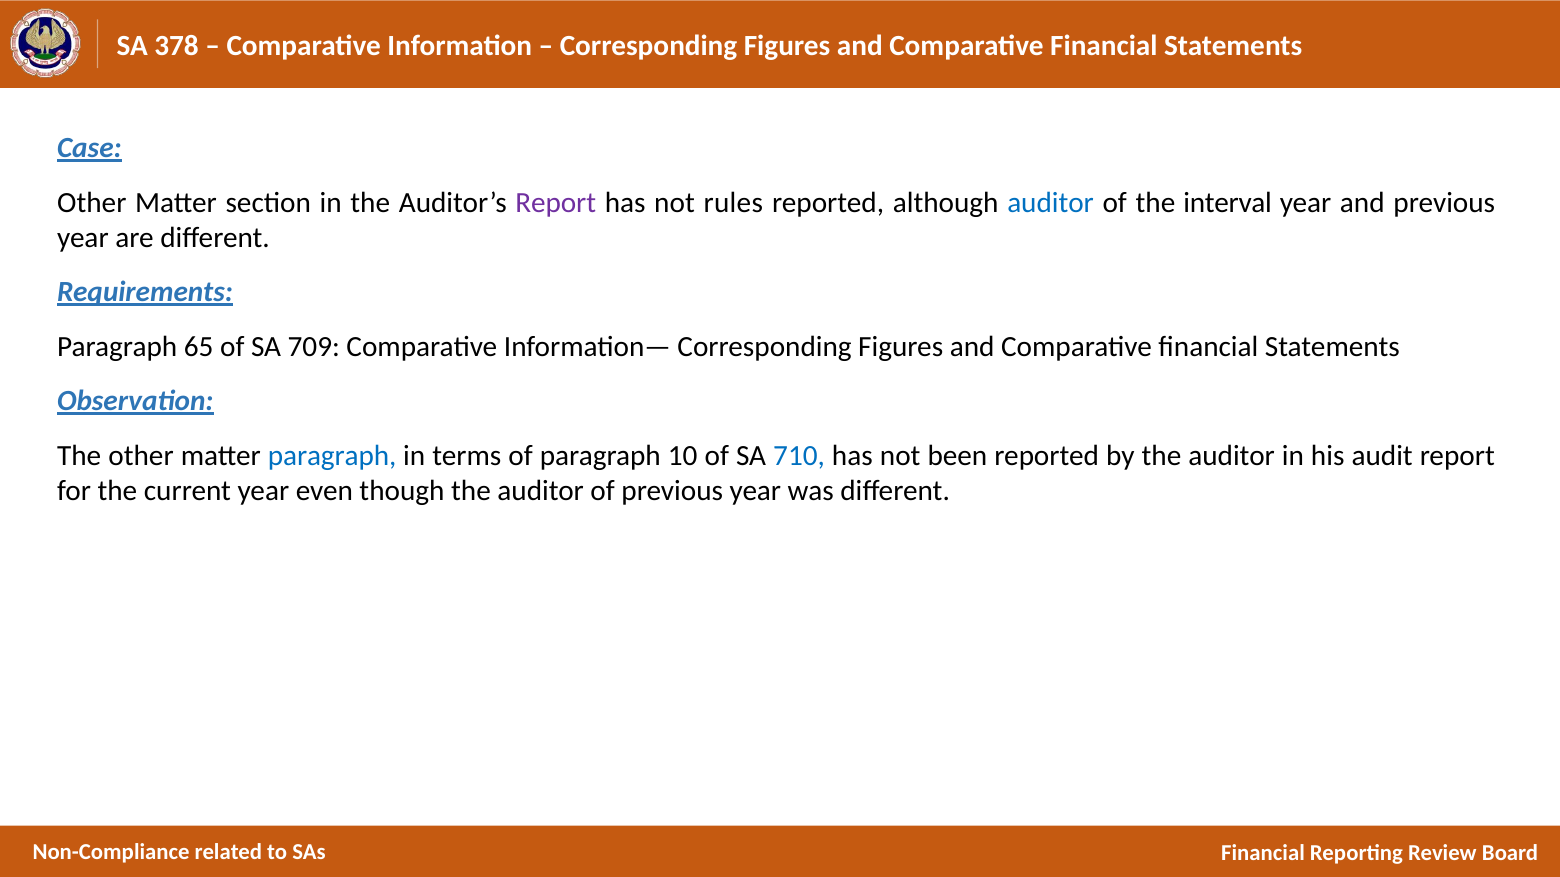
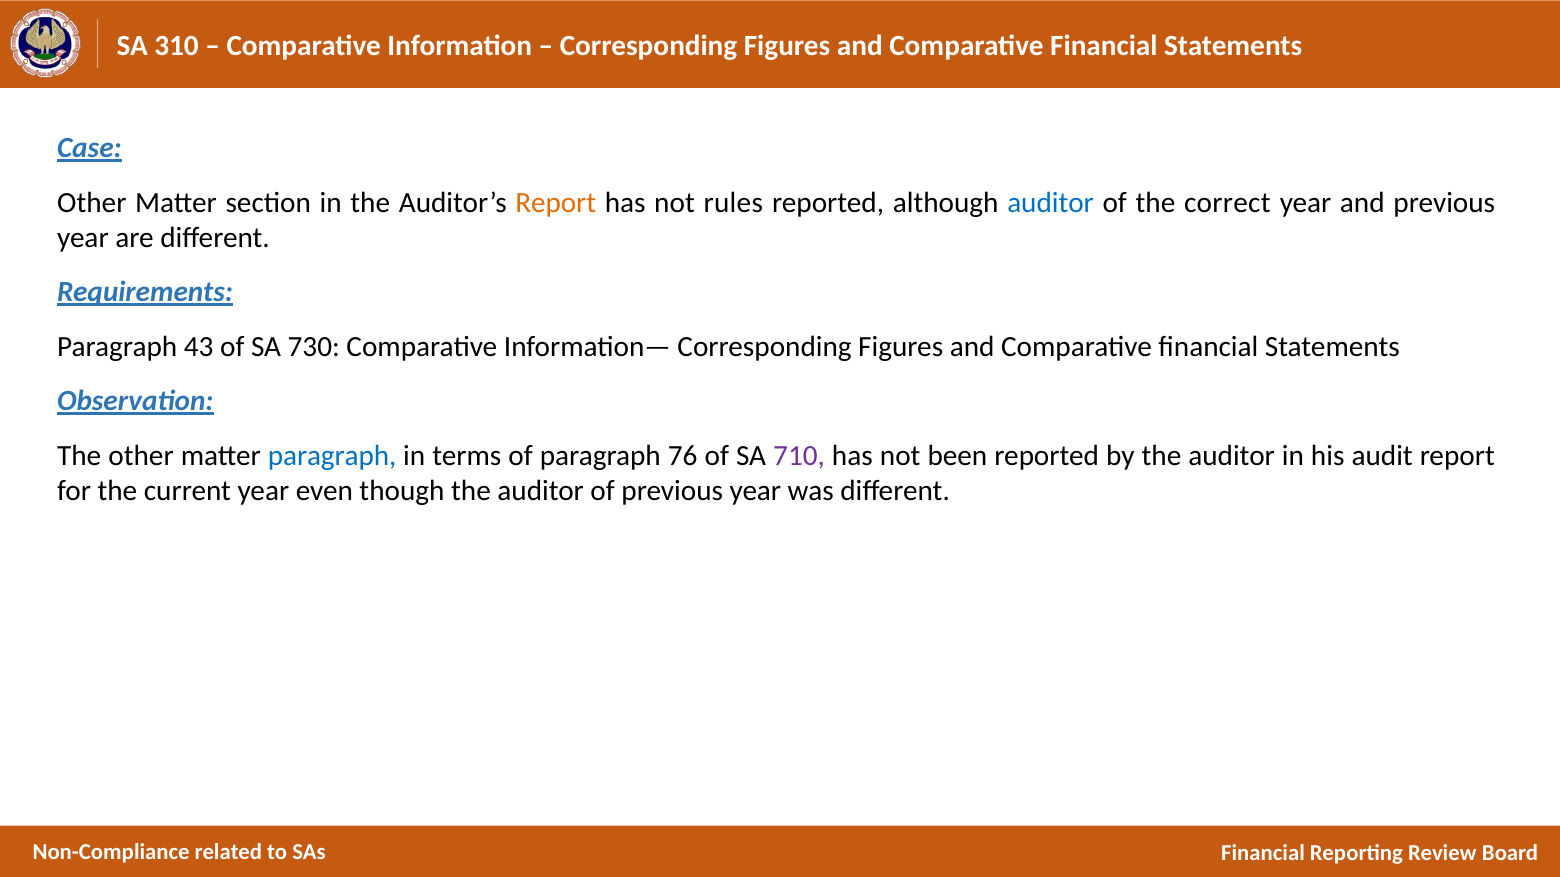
378: 378 -> 310
Report at (556, 203) colour: purple -> orange
interval: interval -> correct
65: 65 -> 43
709: 709 -> 730
10: 10 -> 76
710 colour: blue -> purple
